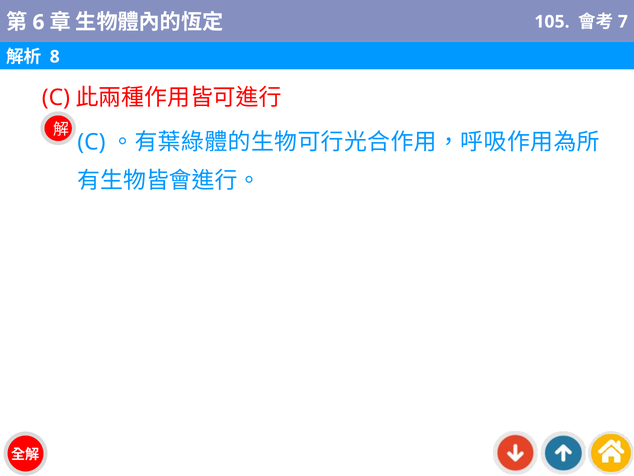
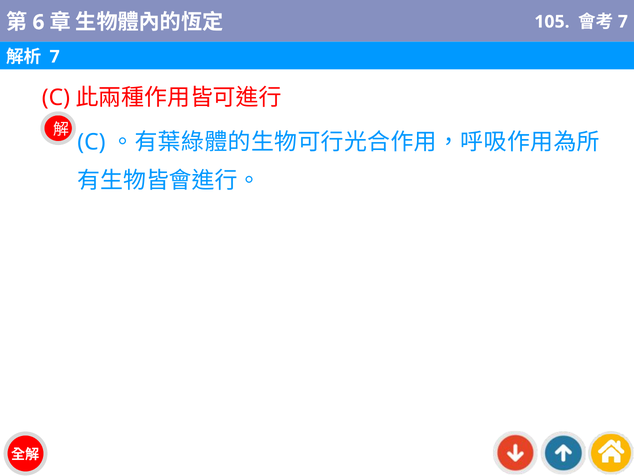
8 at (55, 57): 8 -> 7
